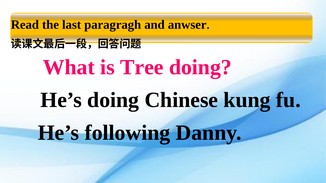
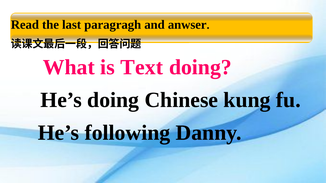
Tree: Tree -> Text
